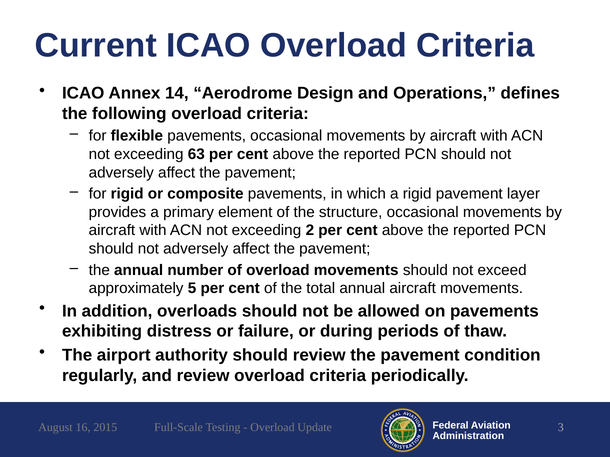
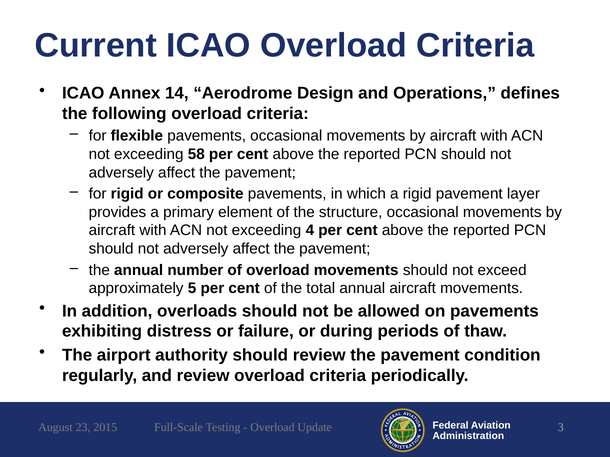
63: 63 -> 58
2: 2 -> 4
16: 16 -> 23
